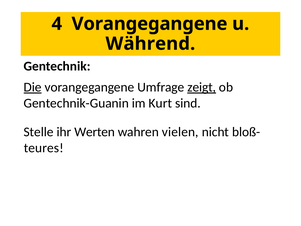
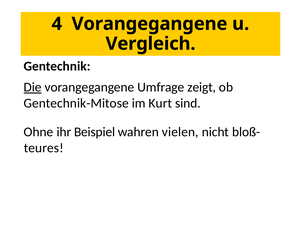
Während: Während -> Vergleich
zeigt underline: present -> none
Gentechnik-Guanin: Gentechnik-Guanin -> Gentechnik-Mitose
Stelle: Stelle -> Ohne
Werten: Werten -> Beispiel
